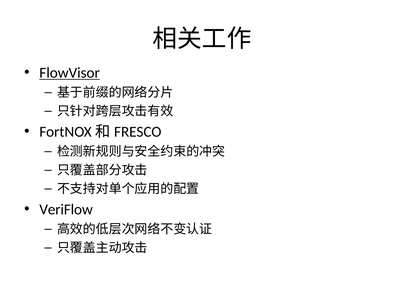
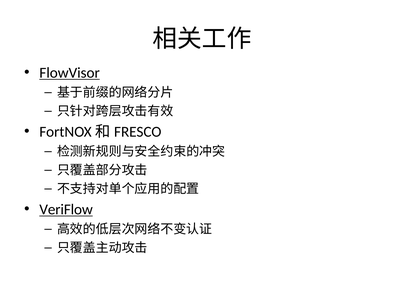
VeriFlow underline: none -> present
